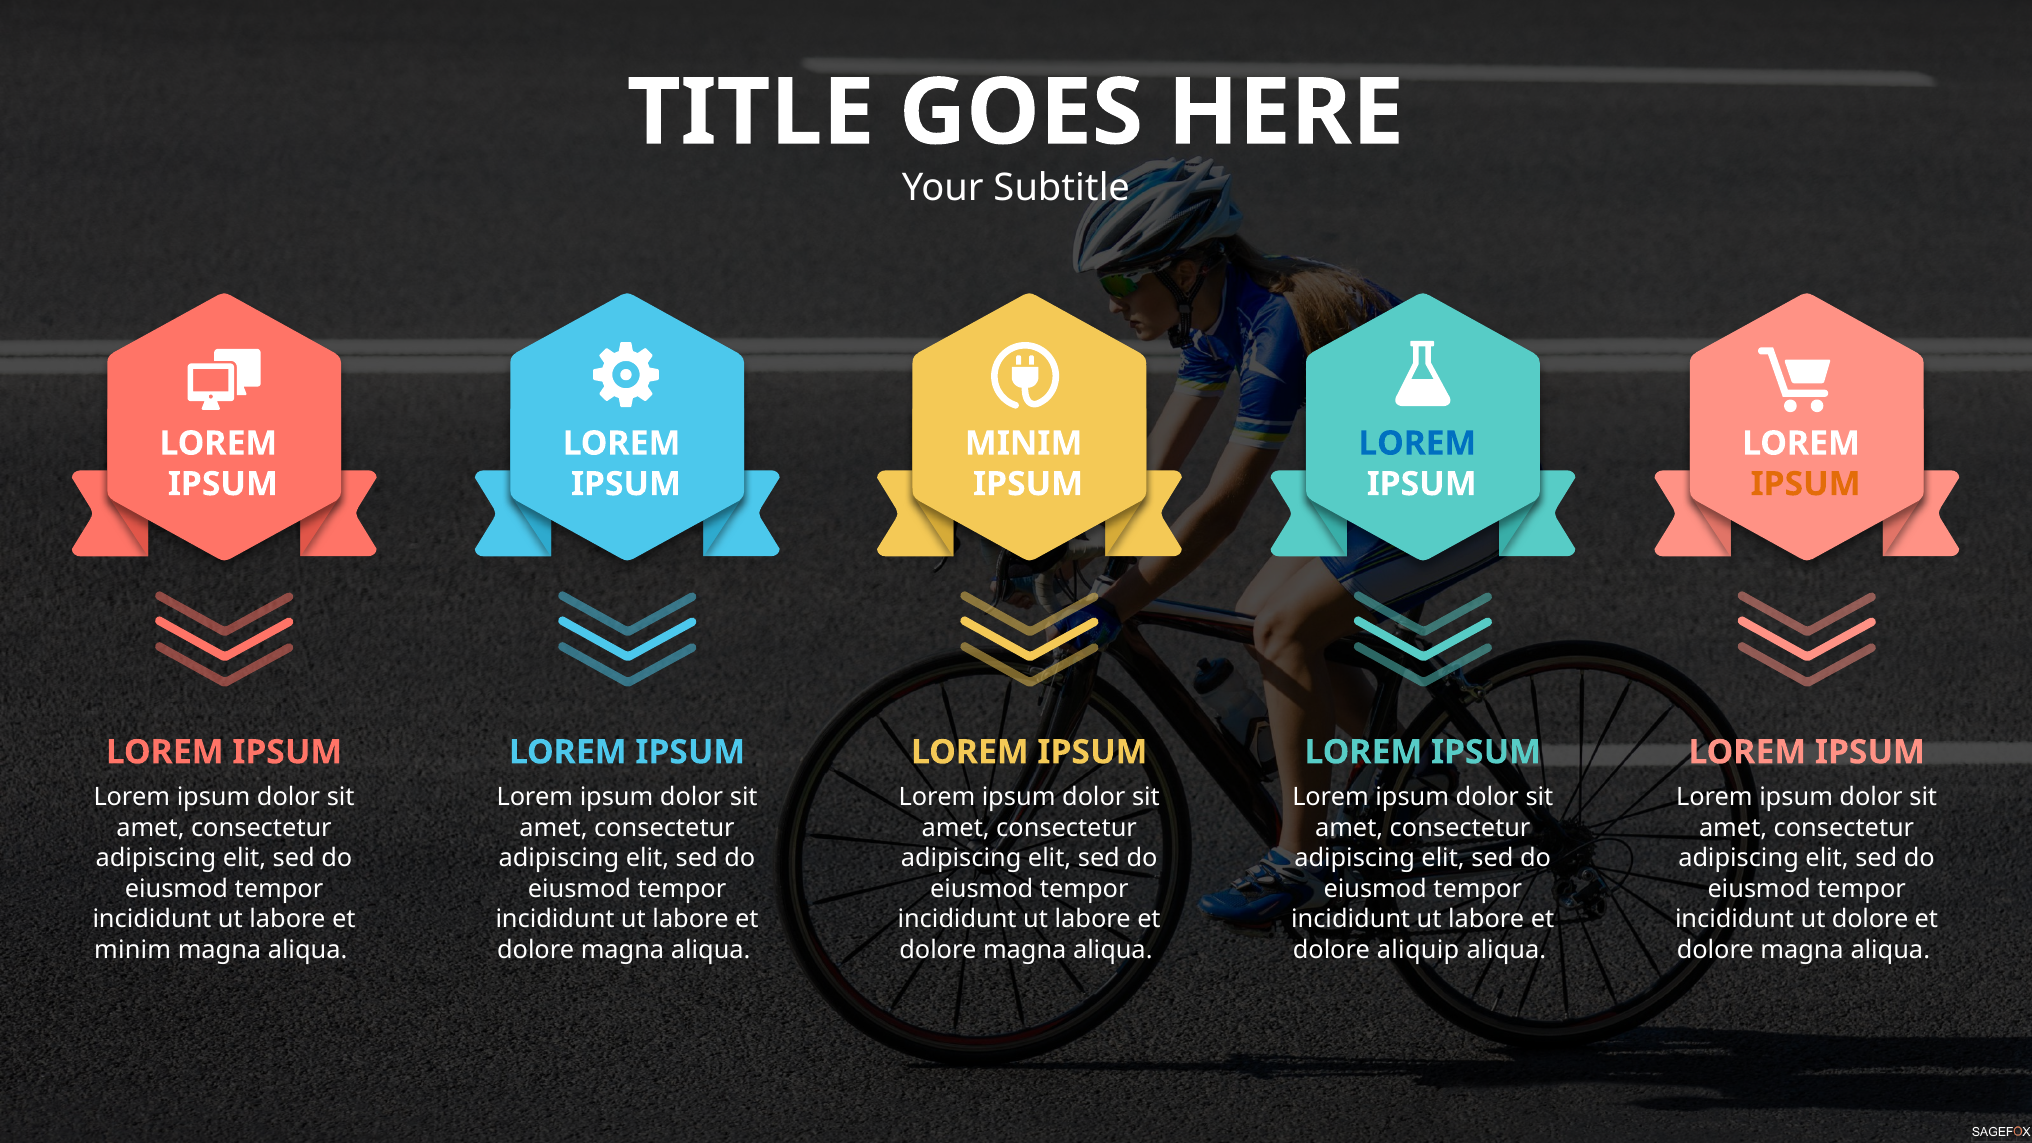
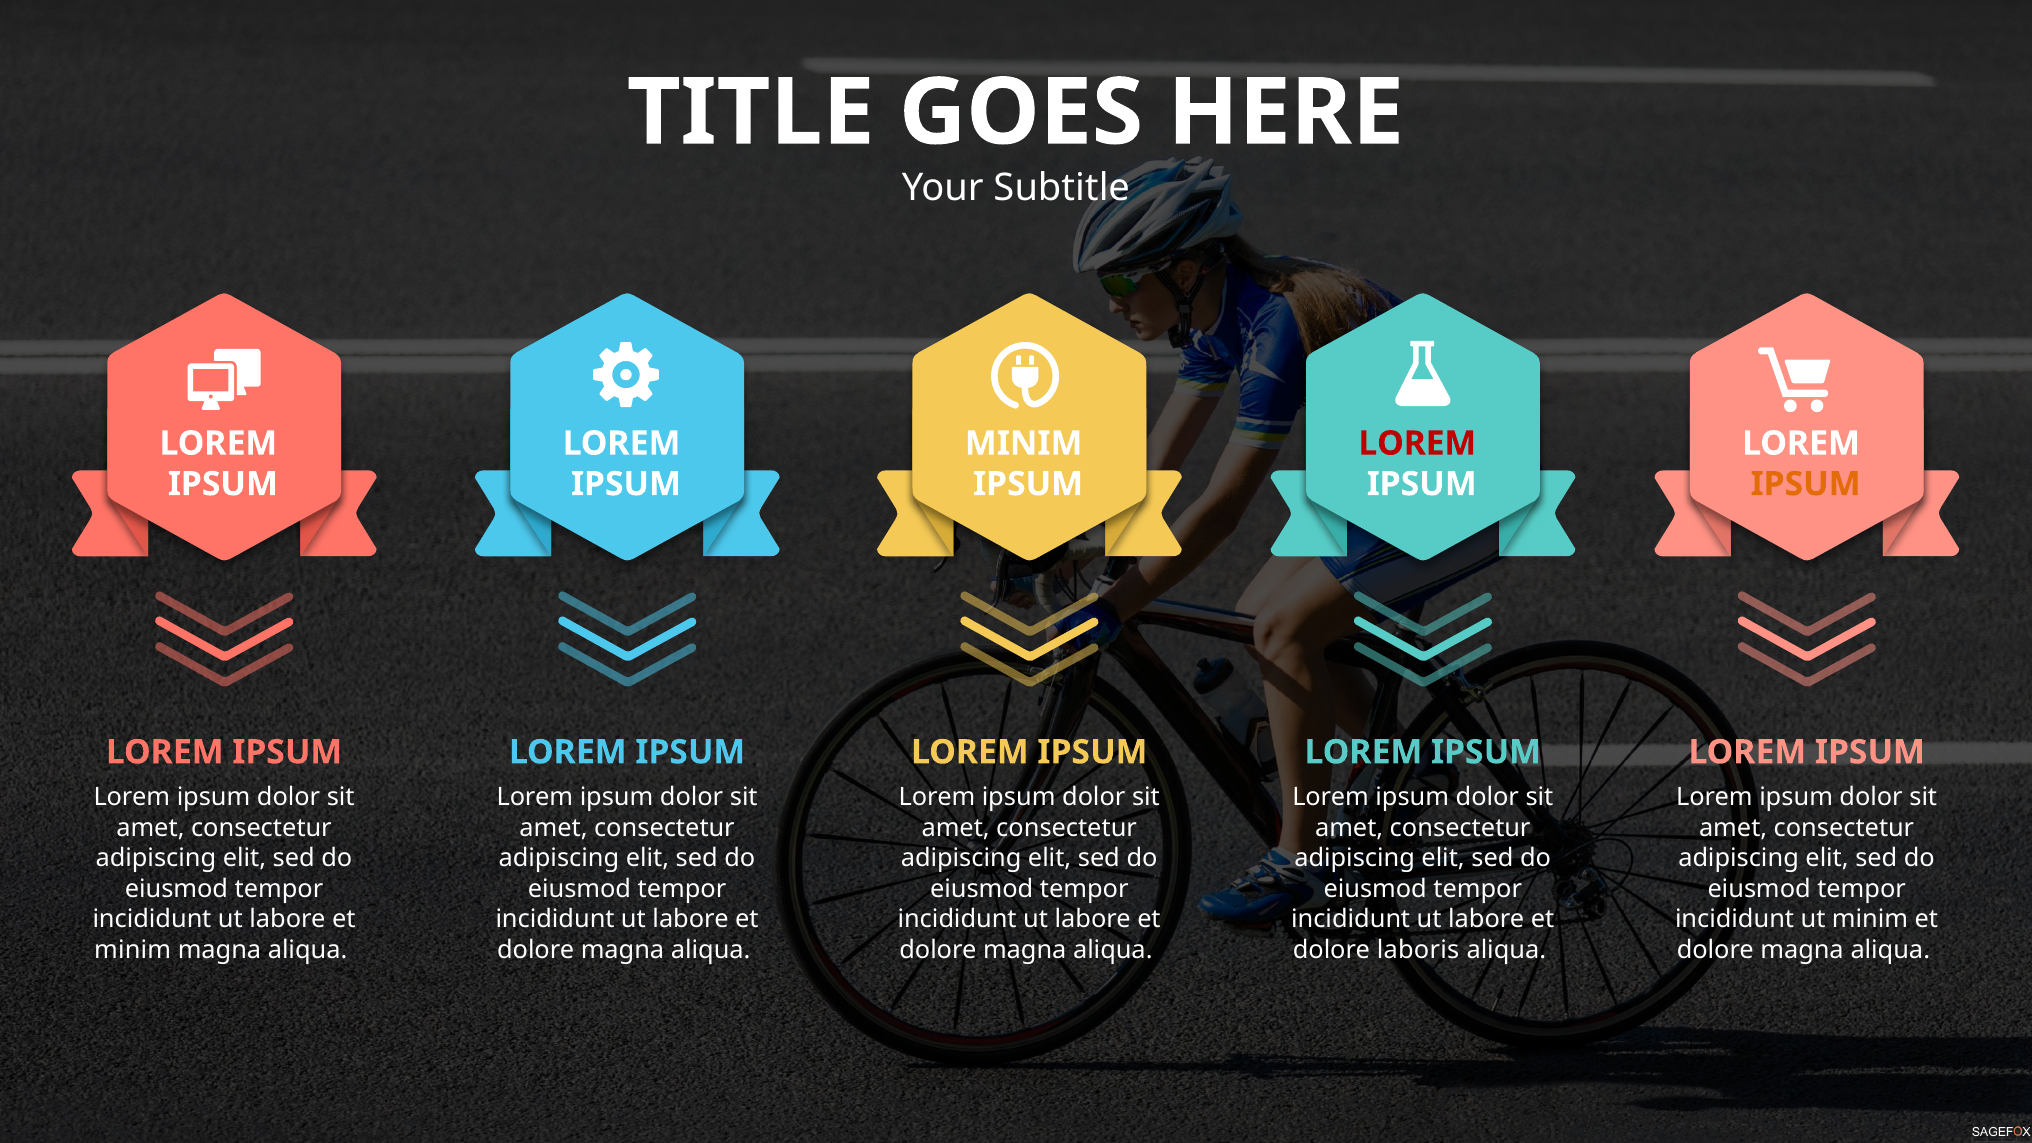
LOREM at (1417, 443) colour: blue -> red
ut dolore: dolore -> minim
aliquip: aliquip -> laboris
